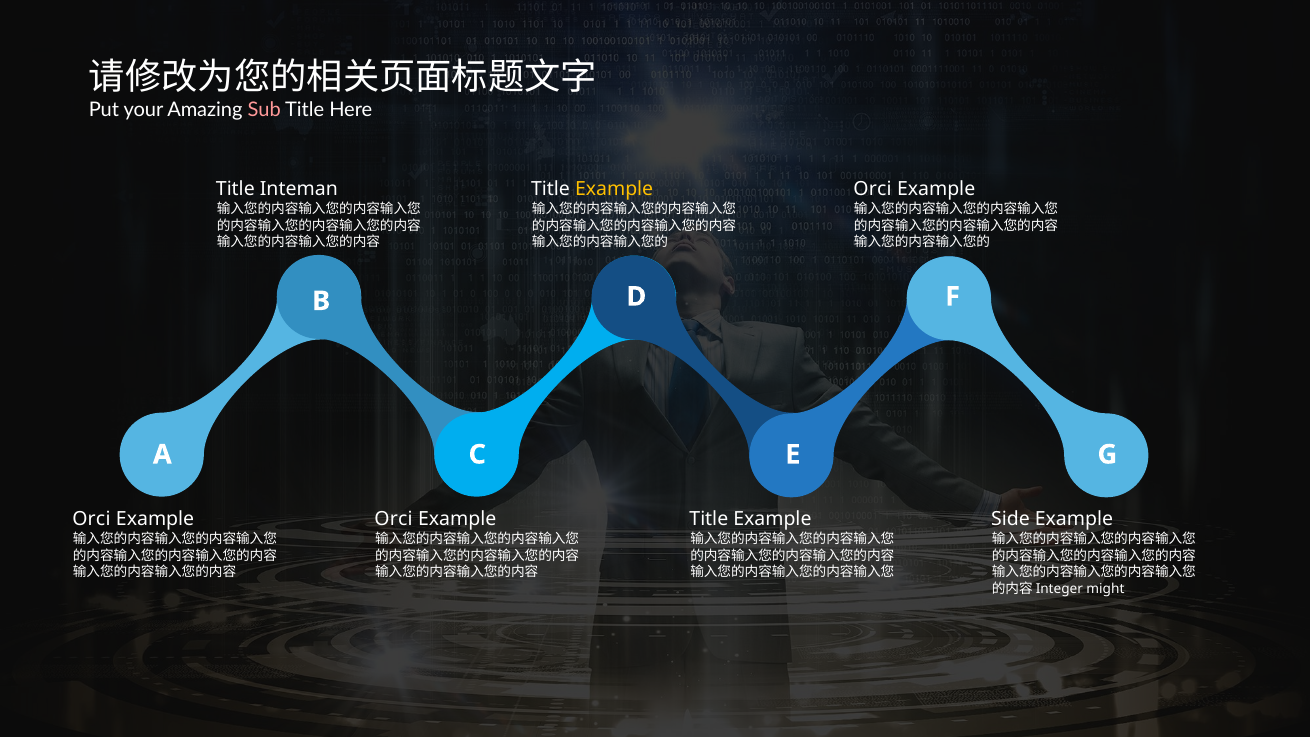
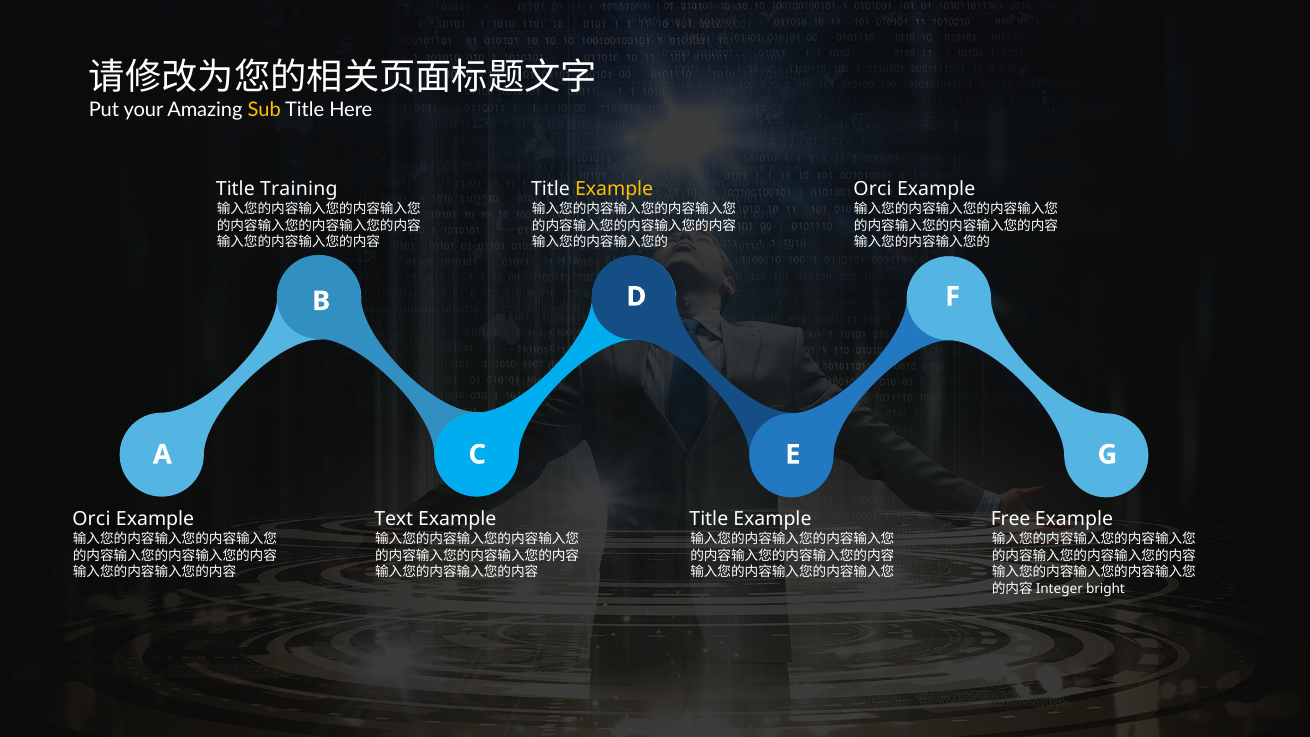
Sub colour: pink -> yellow
Inteman: Inteman -> Training
Orci at (394, 519): Orci -> Text
Side: Side -> Free
might: might -> bright
